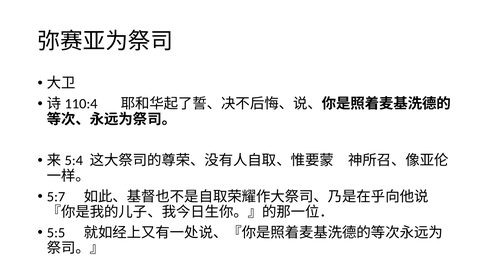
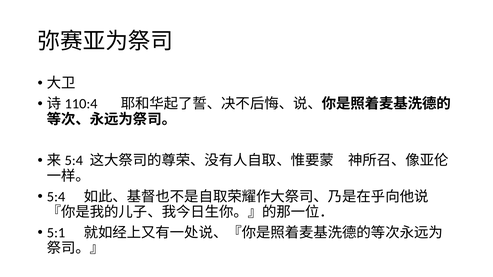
5:7: 5:7 -> 5:4
5:5: 5:5 -> 5:1
